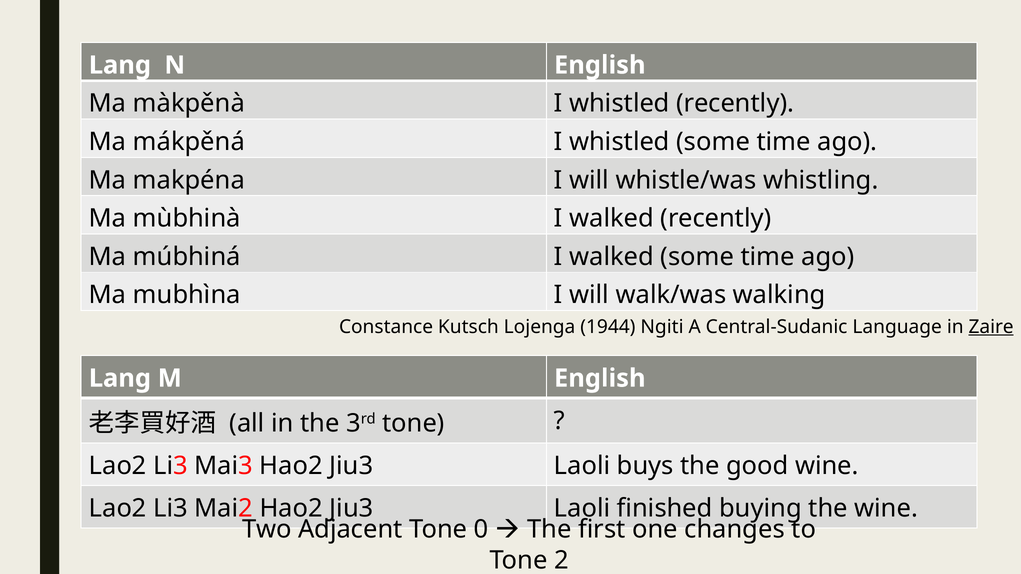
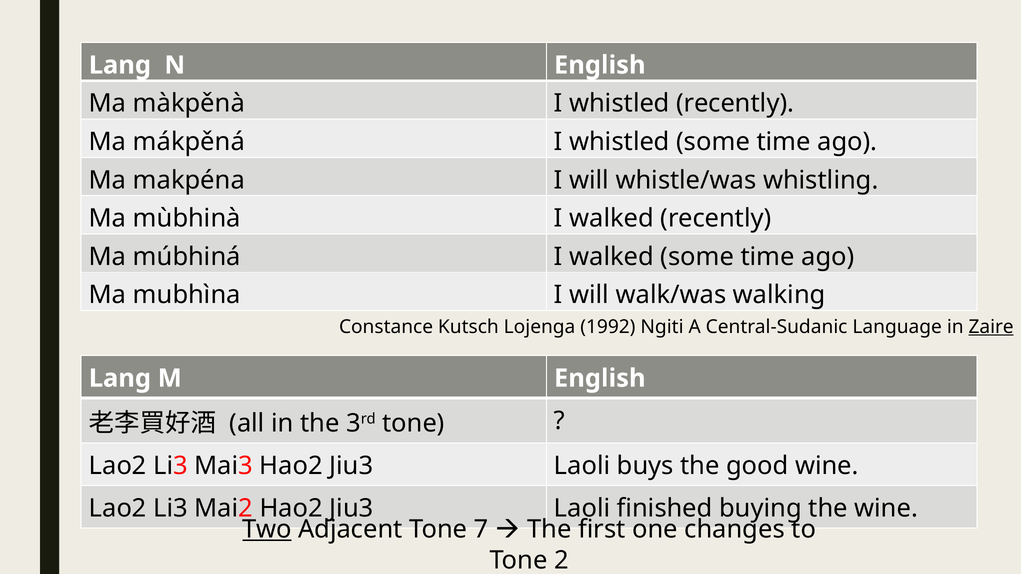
1944: 1944 -> 1992
Two underline: none -> present
0: 0 -> 7
